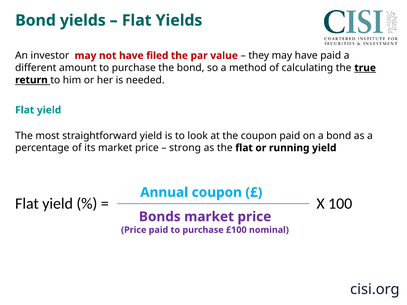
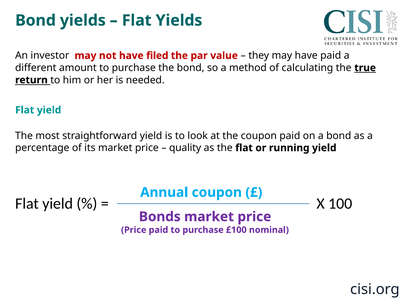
strong: strong -> quality
